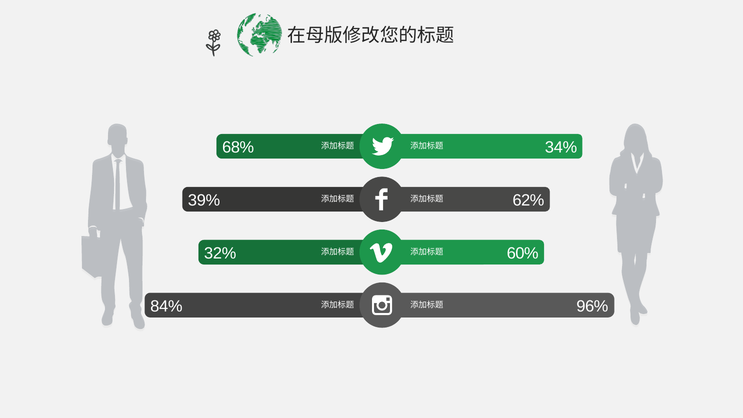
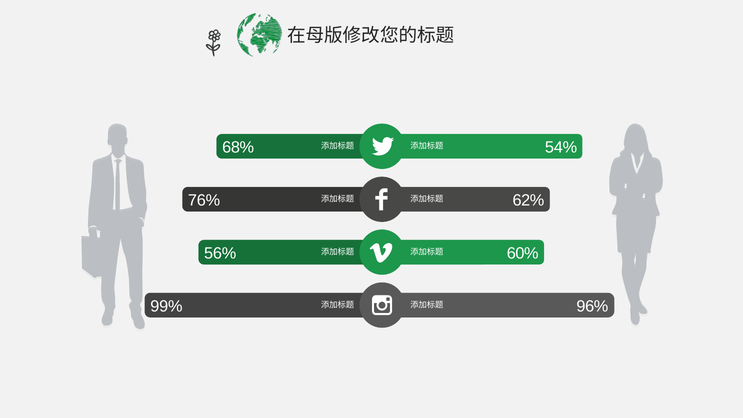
34%: 34% -> 54%
39%: 39% -> 76%
32%: 32% -> 56%
84%: 84% -> 99%
